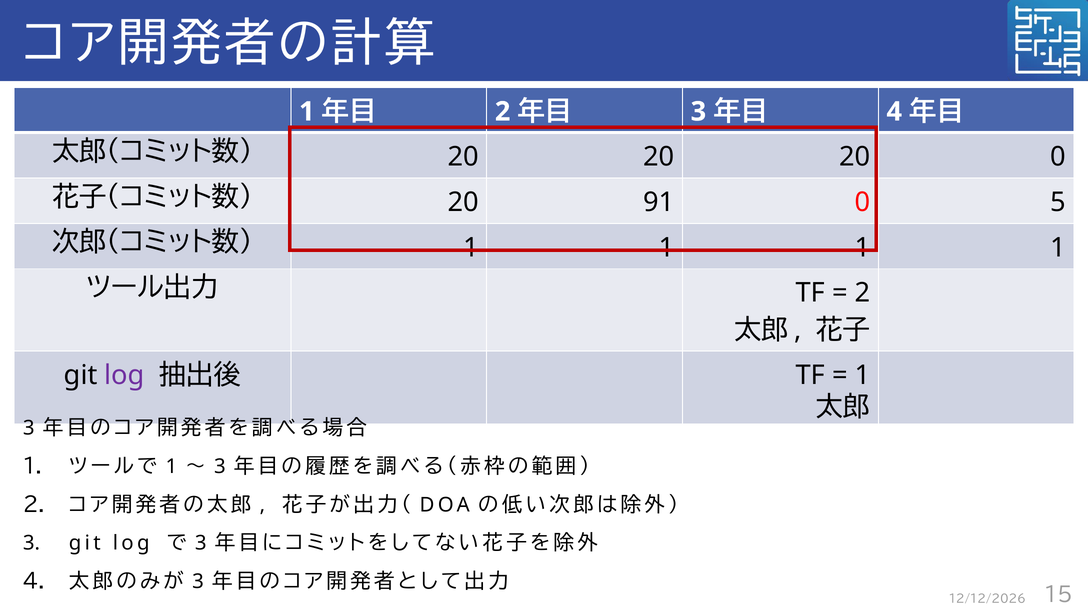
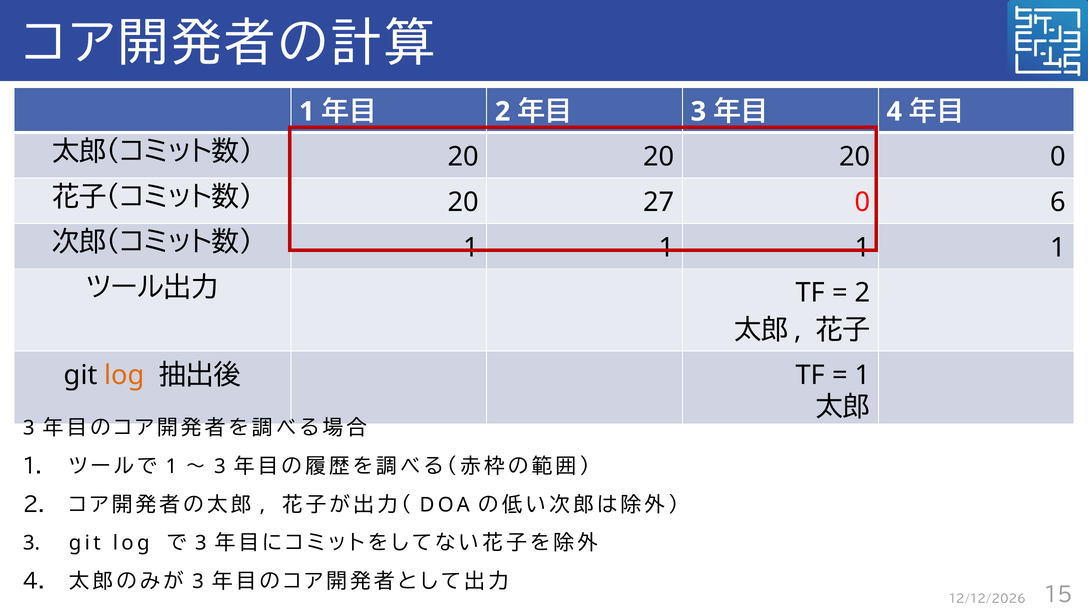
91: 91 -> 27
5: 5 -> 6
log at (125, 375) colour: purple -> orange
